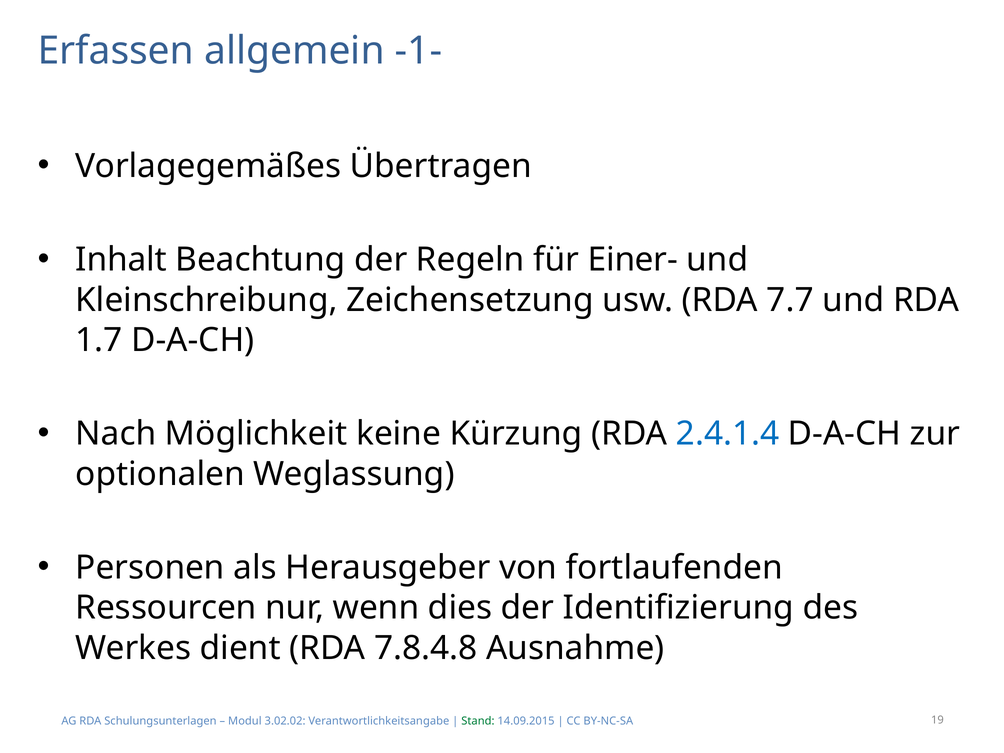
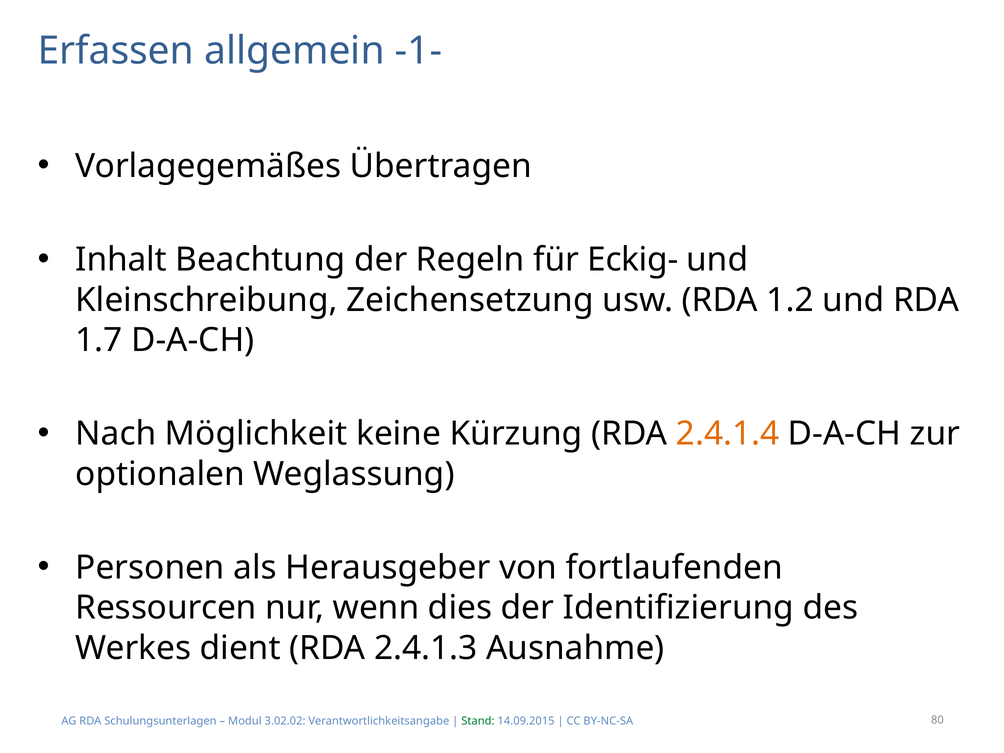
Einer-: Einer- -> Eckig-
7.7: 7.7 -> 1.2
2.4.1.4 colour: blue -> orange
7.8.4.8: 7.8.4.8 -> 2.4.1.3
19: 19 -> 80
